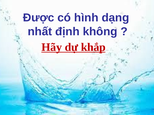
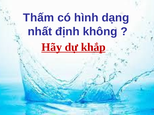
Được: Được -> Thấm
